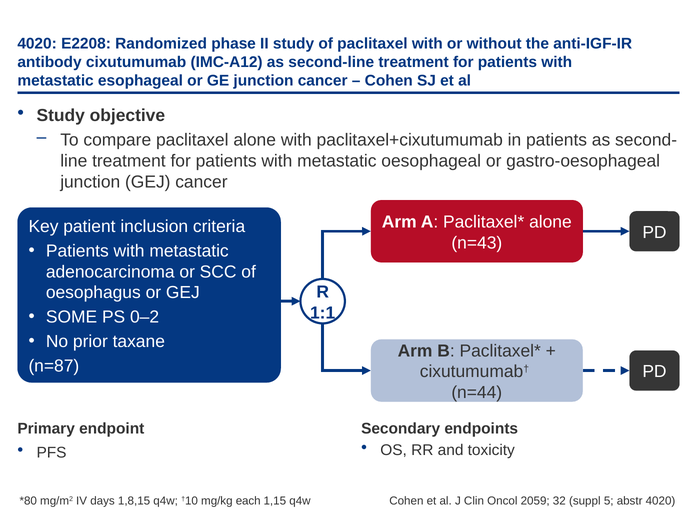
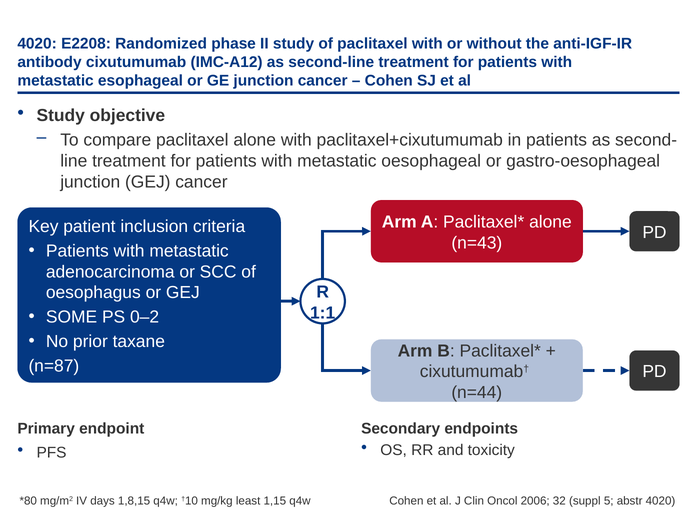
each: each -> least
2059: 2059 -> 2006
